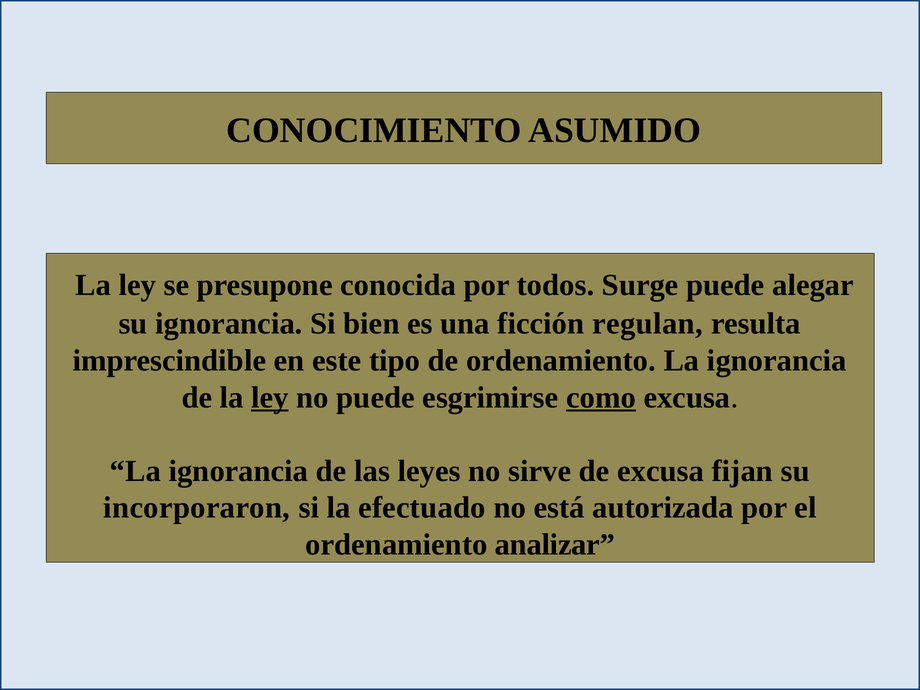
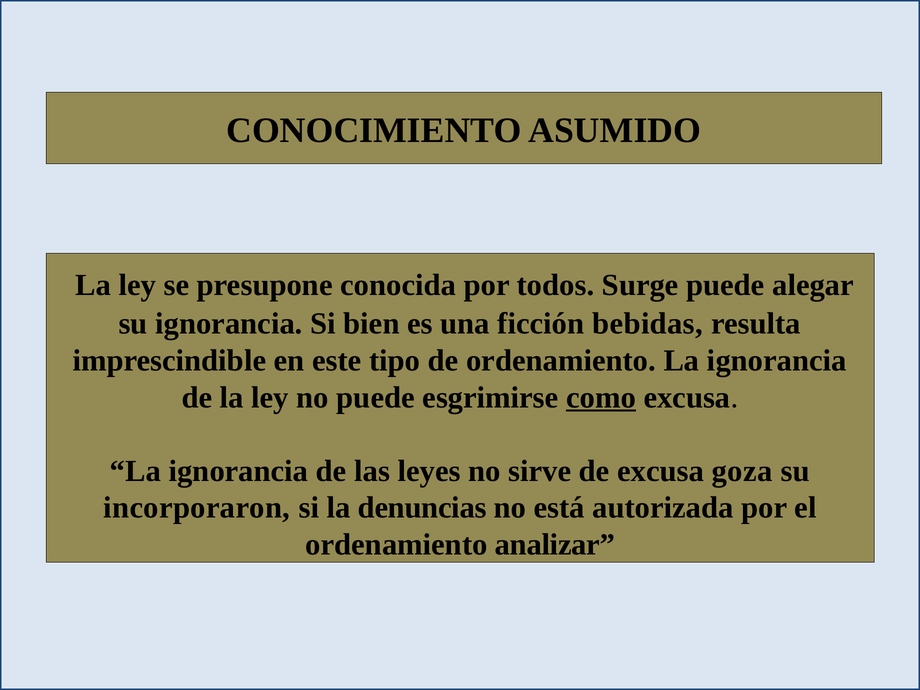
regulan: regulan -> bebidas
ley at (270, 397) underline: present -> none
fijan: fijan -> goza
efectuado: efectuado -> denuncias
